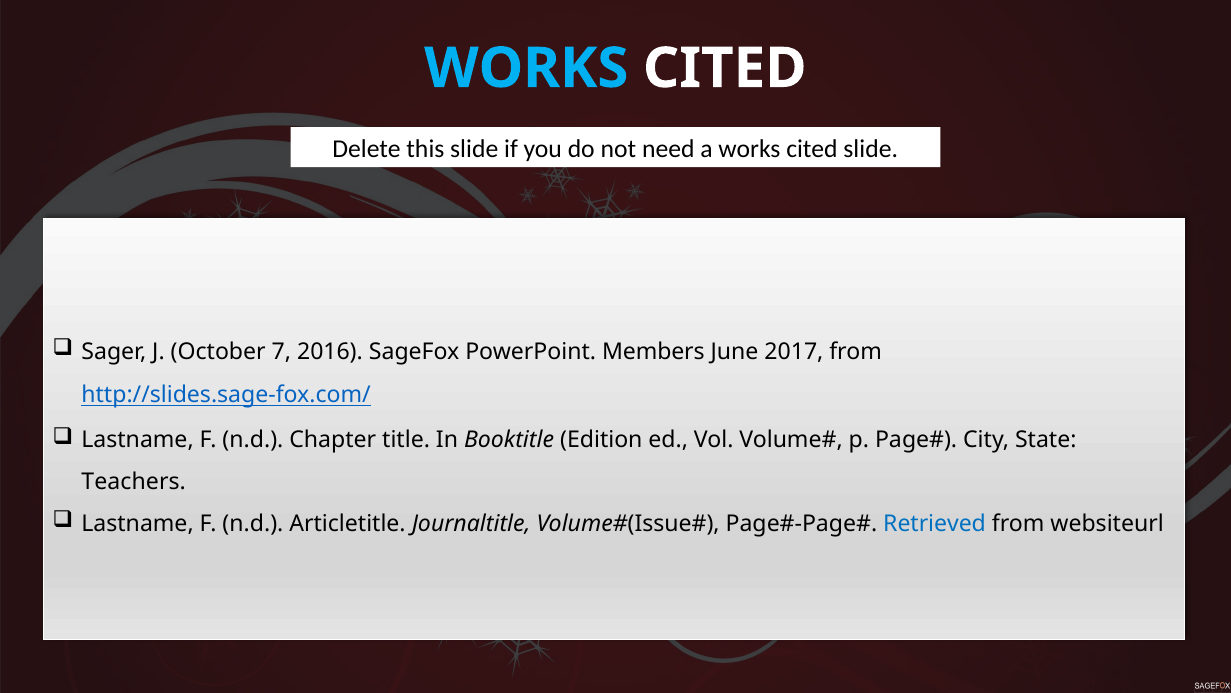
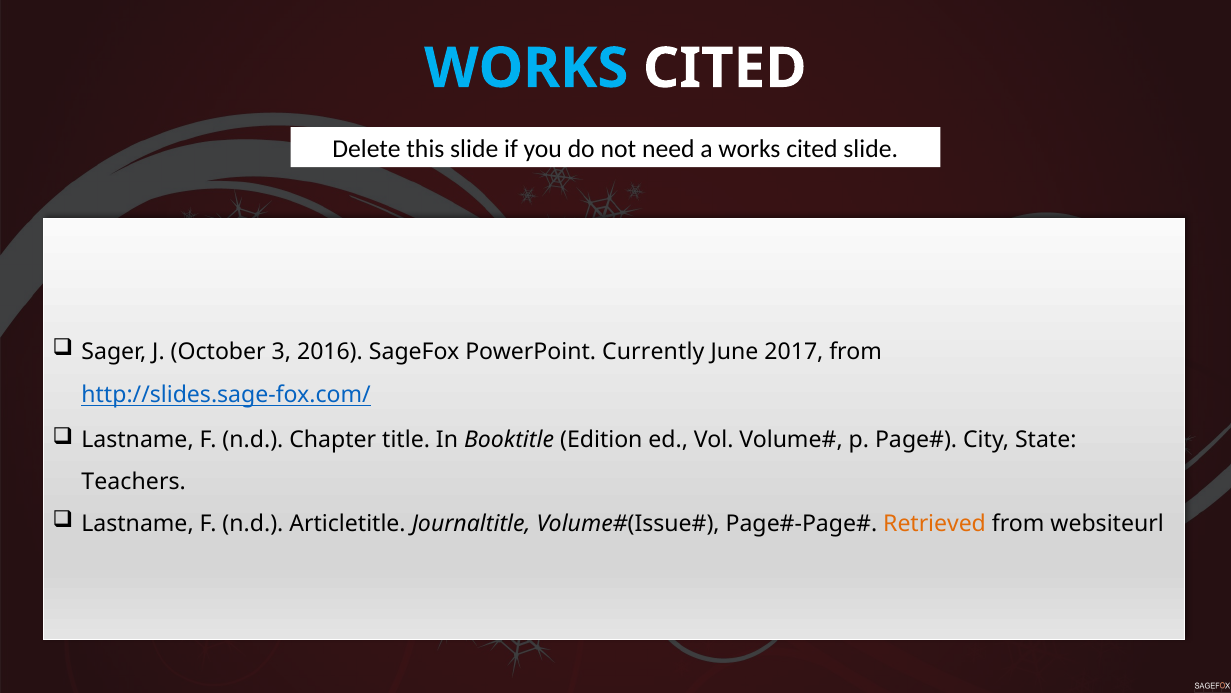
7: 7 -> 3
Members: Members -> Currently
Retrieved colour: blue -> orange
